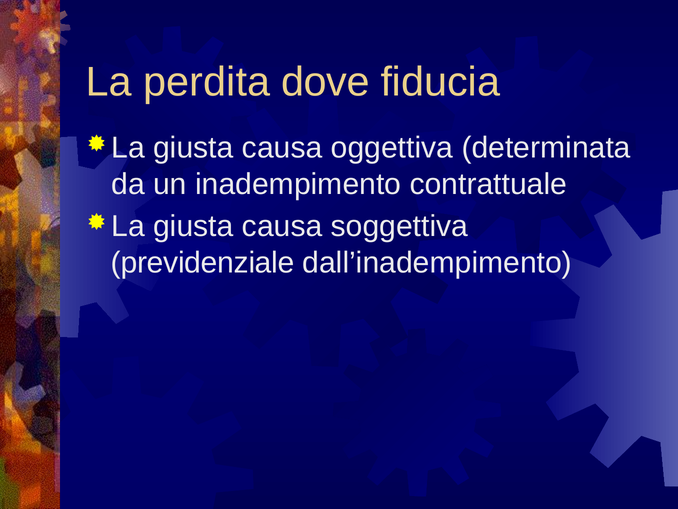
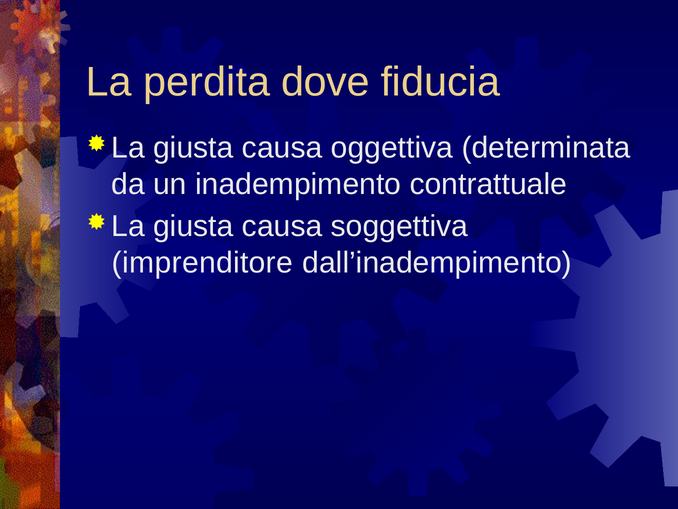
previdenziale: previdenziale -> imprenditore
